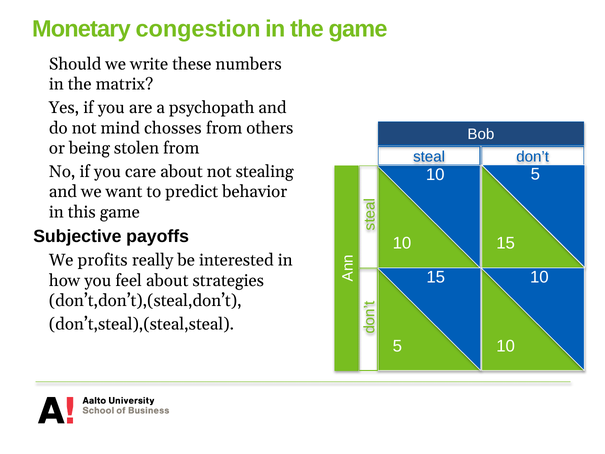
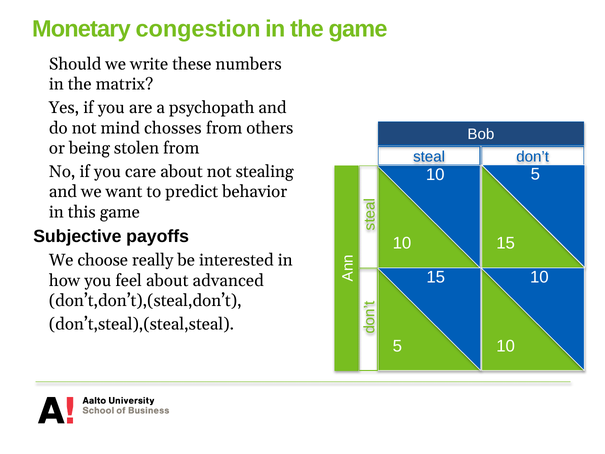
profits: profits -> choose
strategies: strategies -> advanced
